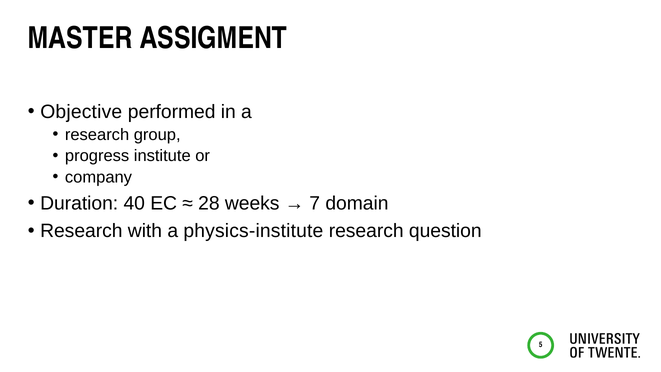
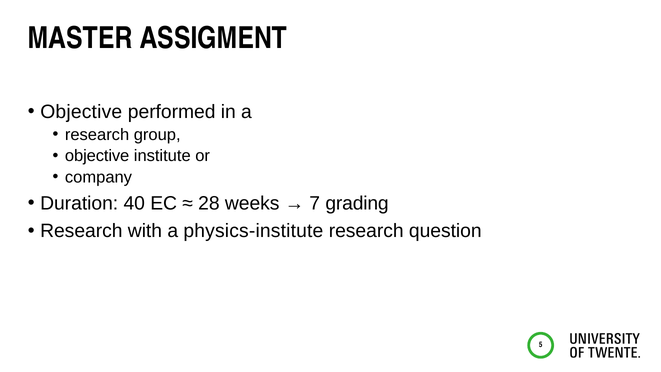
progress at (97, 156): progress -> objective
domain: domain -> grading
